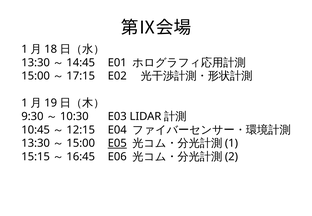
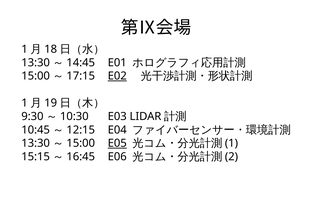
E02 underline: none -> present
